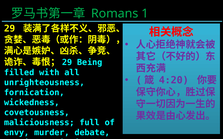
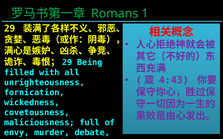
4:20: 4:20 -> 4:43
